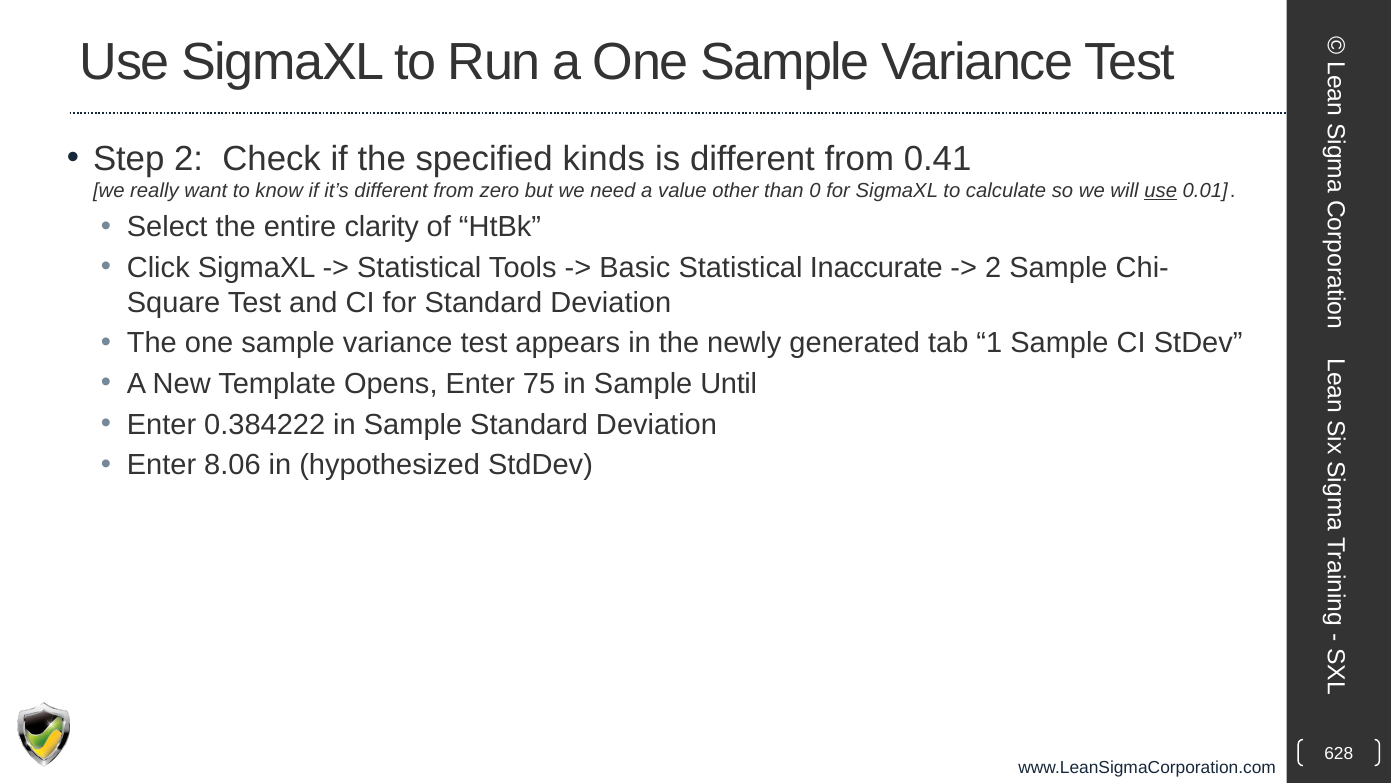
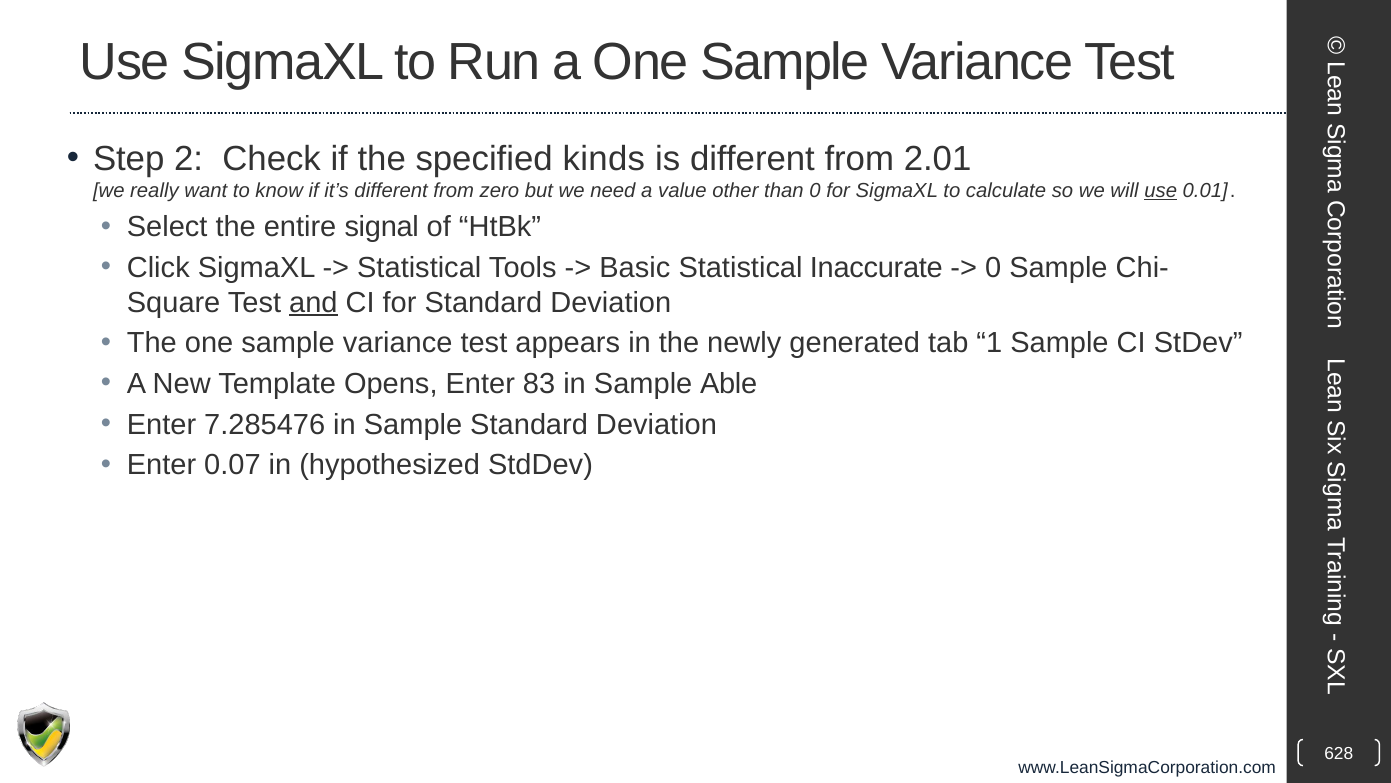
0.41: 0.41 -> 2.01
clarity: clarity -> signal
2 at (993, 268): 2 -> 0
and underline: none -> present
75: 75 -> 83
Until: Until -> Able
0.384222: 0.384222 -> 7.285476
8.06: 8.06 -> 0.07
